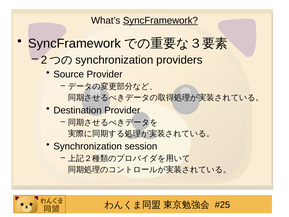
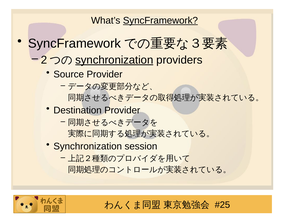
synchronization at (114, 60) underline: none -> present
